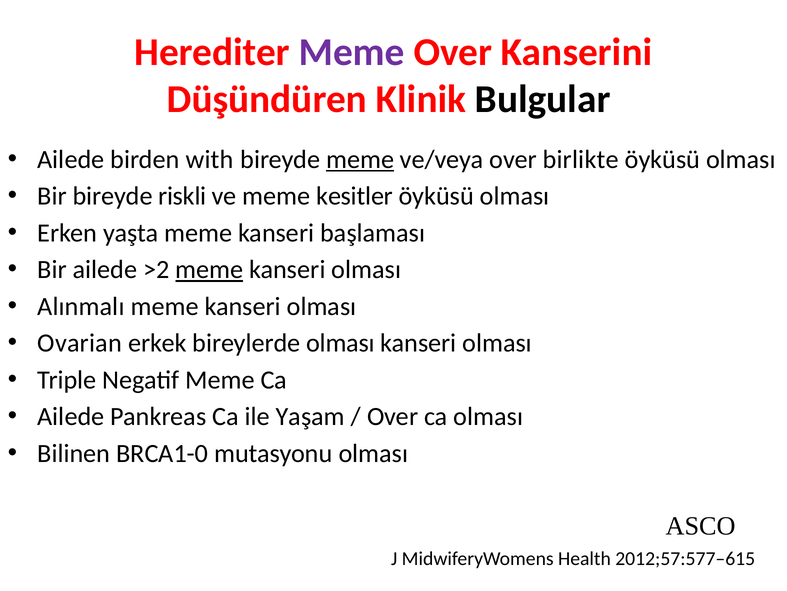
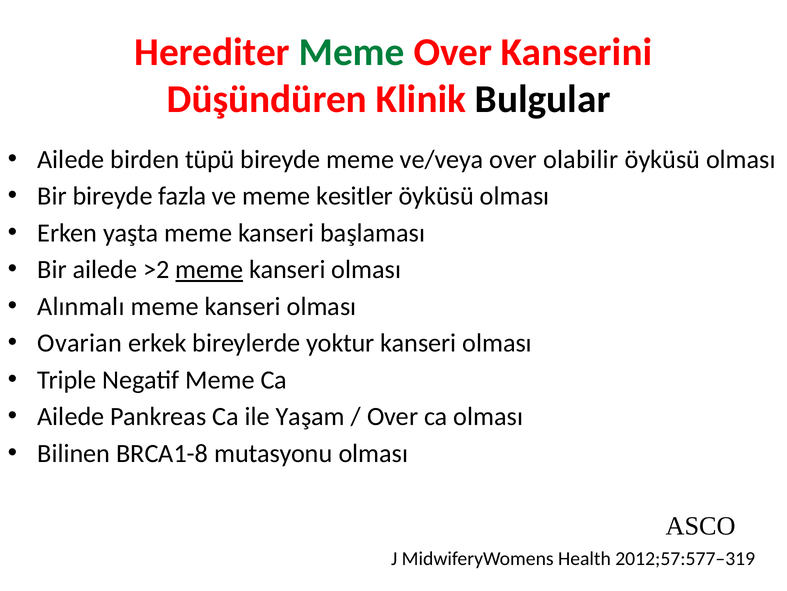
Meme at (352, 52) colour: purple -> green
with: with -> tüpü
meme at (360, 159) underline: present -> none
birlikte: birlikte -> olabilir
riskli: riskli -> fazla
bireylerde olması: olması -> yoktur
BRCA1-0: BRCA1-0 -> BRCA1-8
2012;57:577–615: 2012;57:577–615 -> 2012;57:577–319
